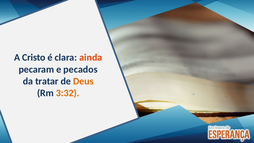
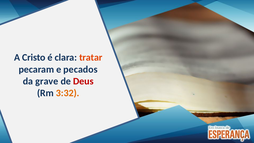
ainda: ainda -> tratar
tratar: tratar -> grave
Deus colour: orange -> red
